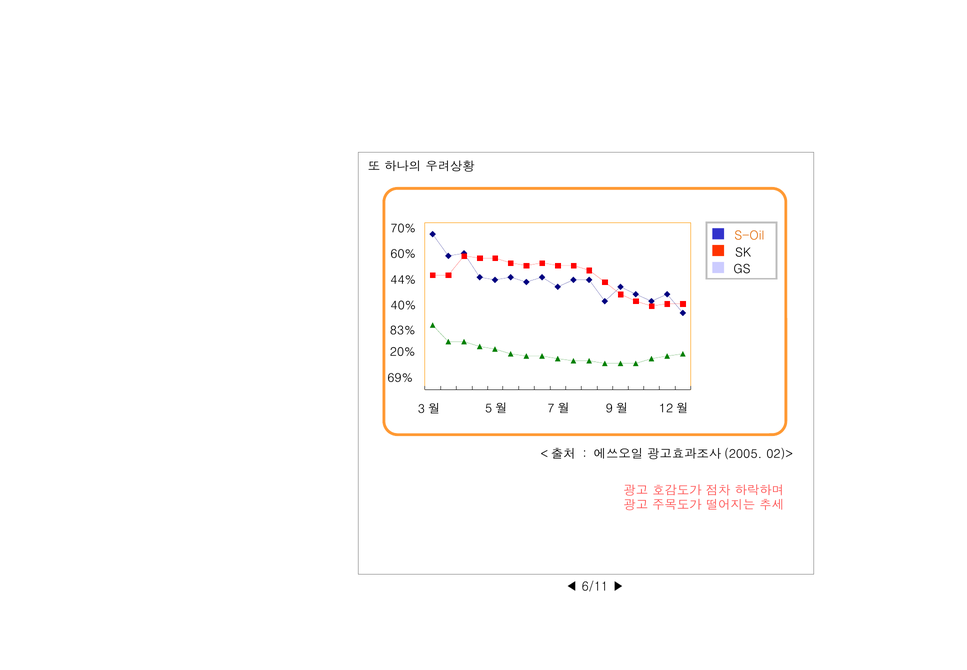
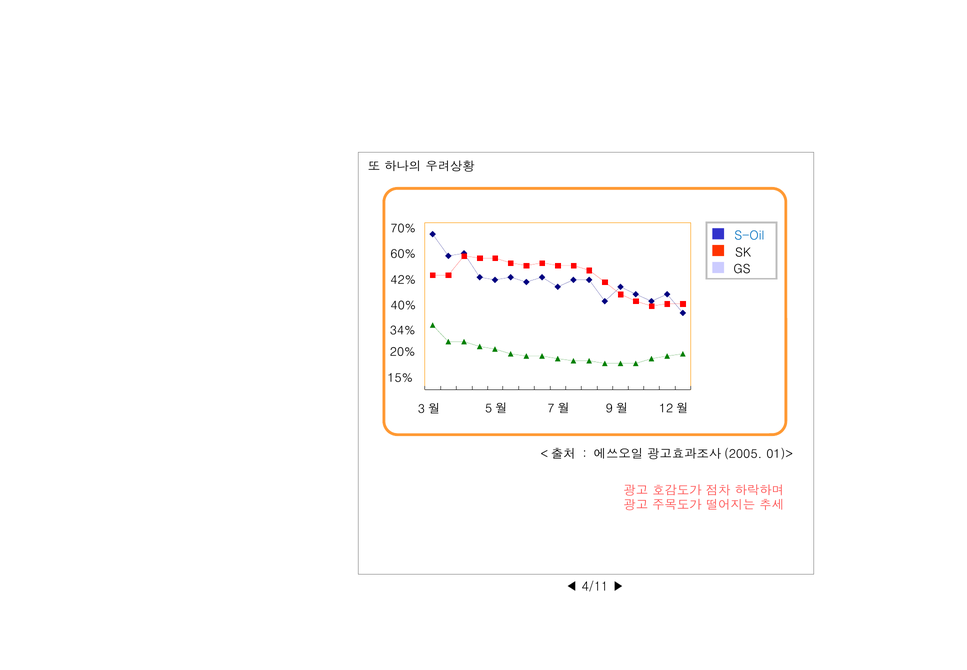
S-Oil colour: orange -> blue
44%: 44% -> 42%
83%: 83% -> 34%
69%: 69% -> 15%
02)>: 02)> -> 01)>
6/11: 6/11 -> 4/11
